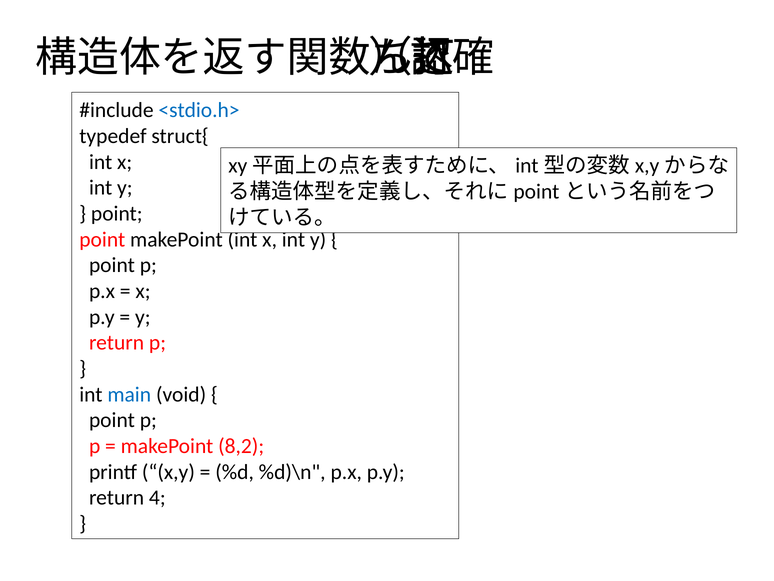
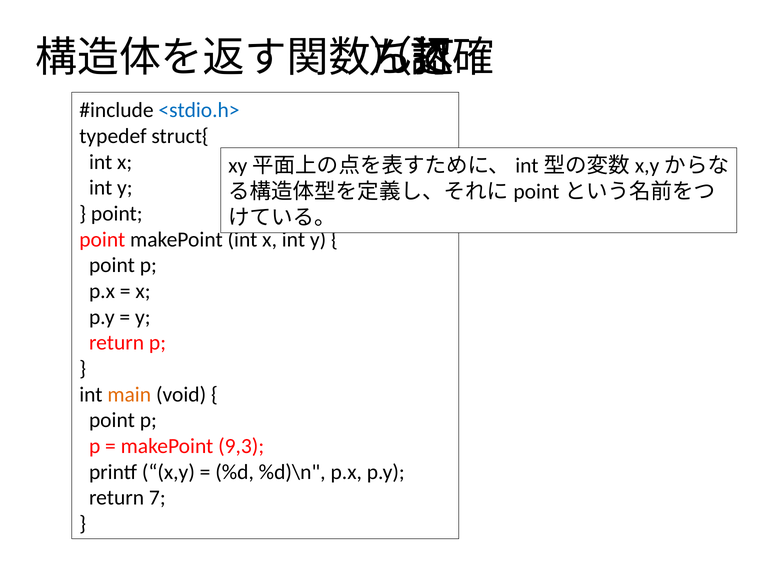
main colour: blue -> orange
8,2: 8,2 -> 9,3
4: 4 -> 7
